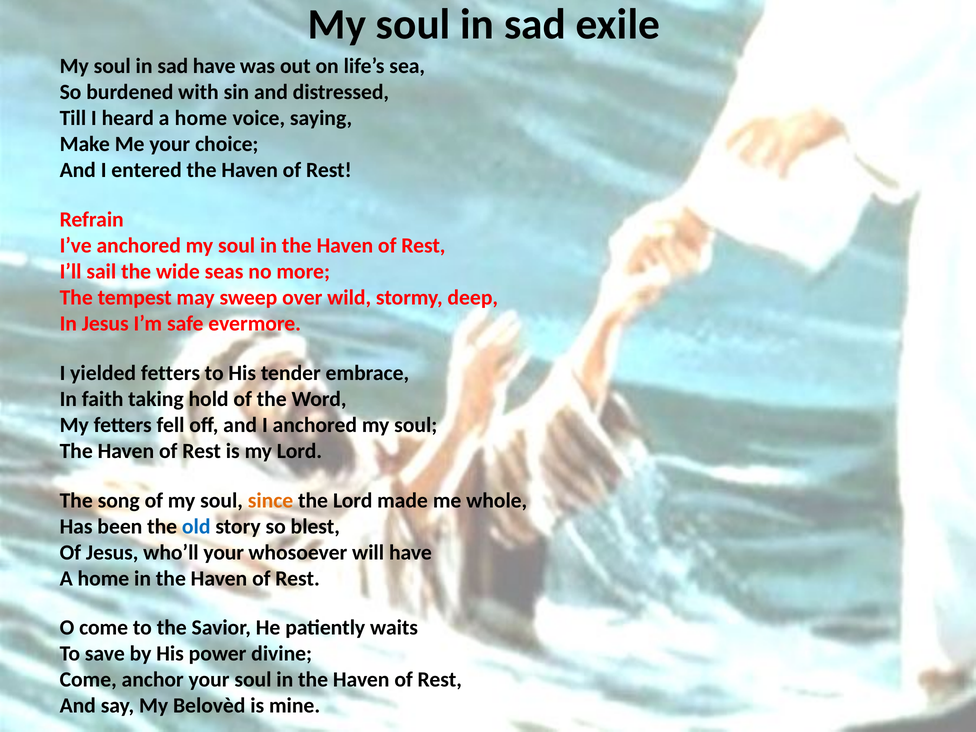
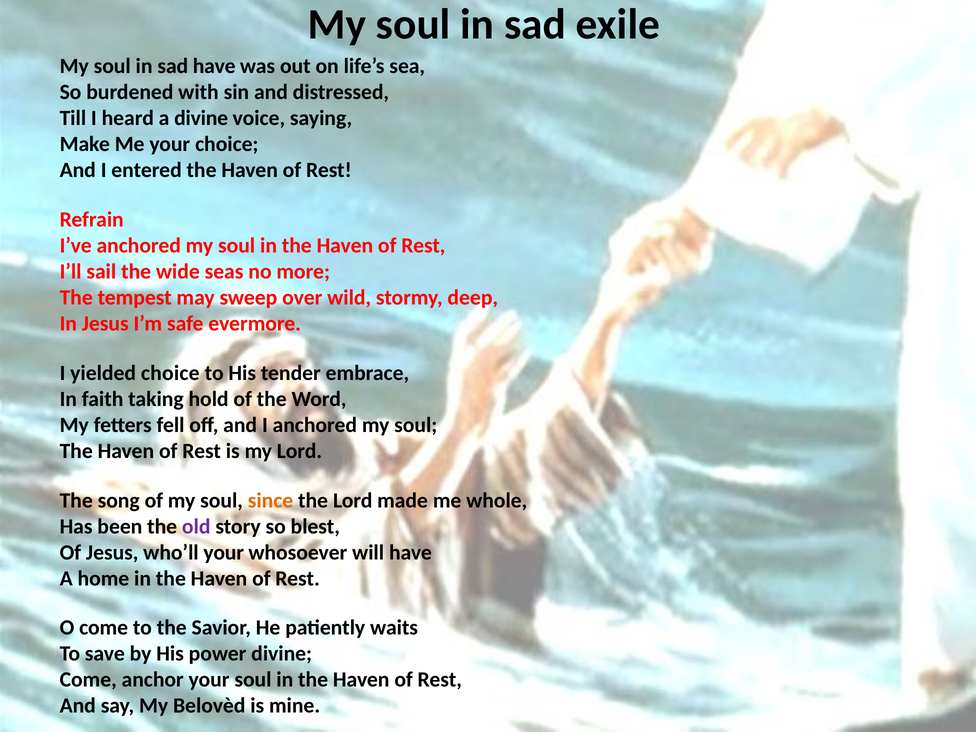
heard a home: home -> divine
yielded fetters: fetters -> choice
old colour: blue -> purple
